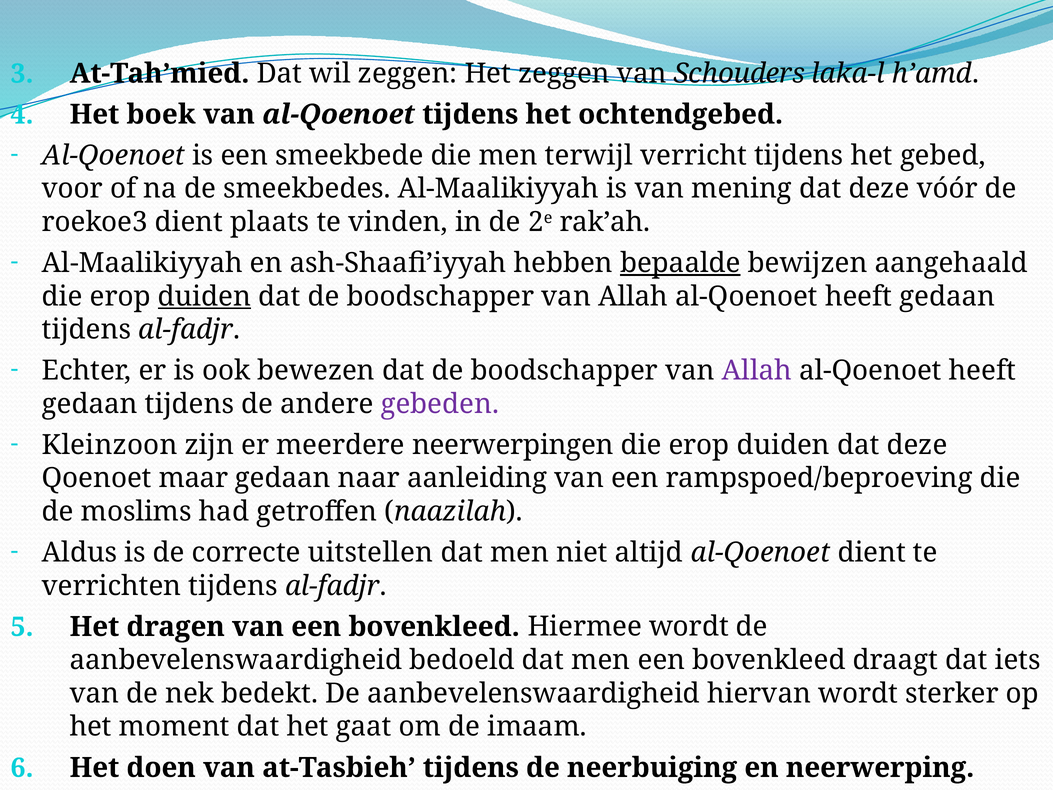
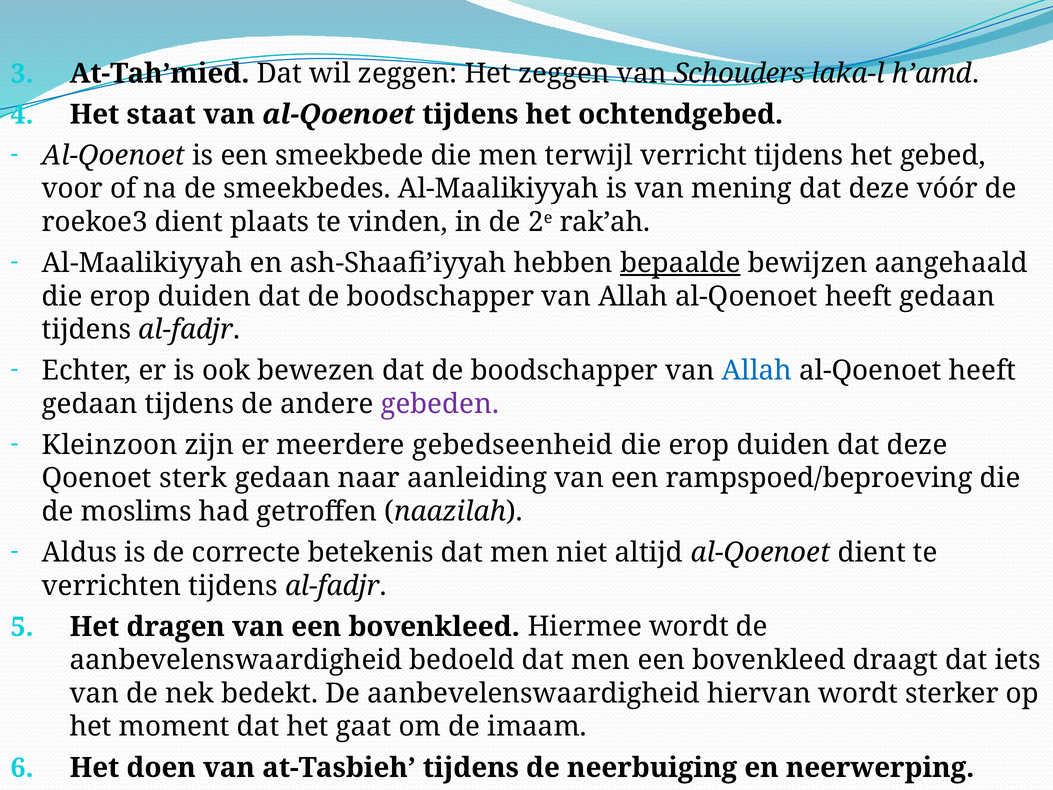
boek: boek -> staat
duiden at (204, 296) underline: present -> none
Allah at (757, 370) colour: purple -> blue
neerwerpingen: neerwerpingen -> gebedseenheid
maar: maar -> sterk
uitstellen: uitstellen -> betekenis
